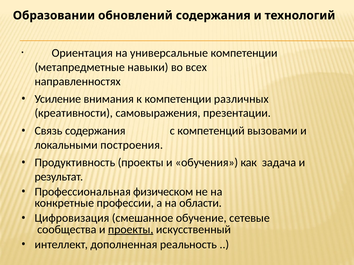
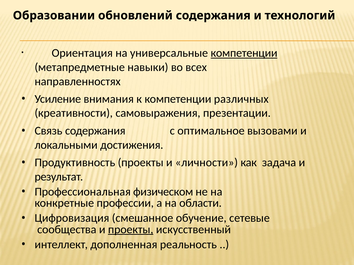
компетенции at (244, 53) underline: none -> present
компетенций: компетенций -> оптимальное
построения: построения -> достижения
обучения: обучения -> личности
